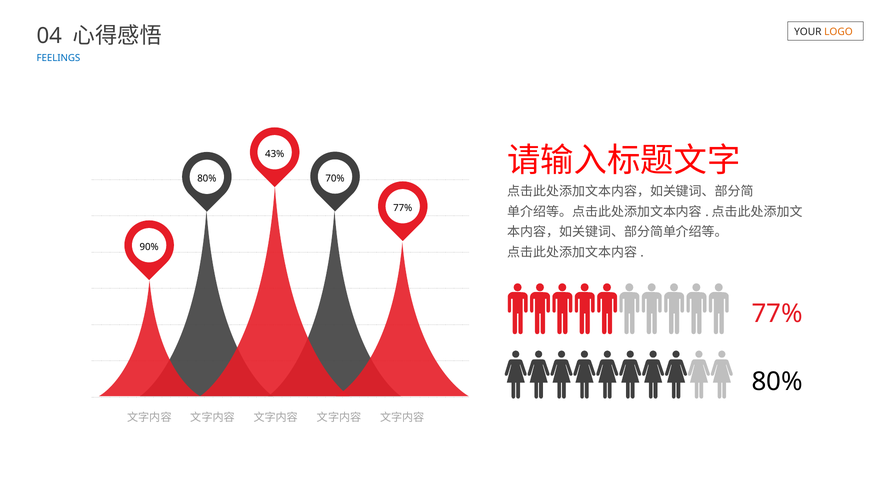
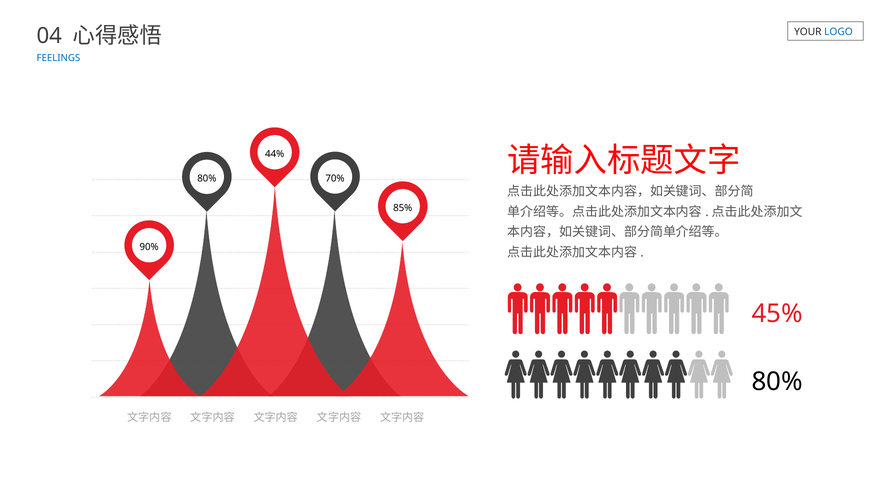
LOGO colour: orange -> blue
43%: 43% -> 44%
77% at (403, 208): 77% -> 85%
77% at (777, 314): 77% -> 45%
